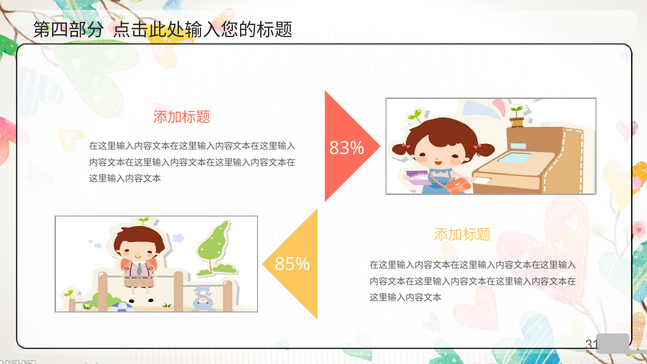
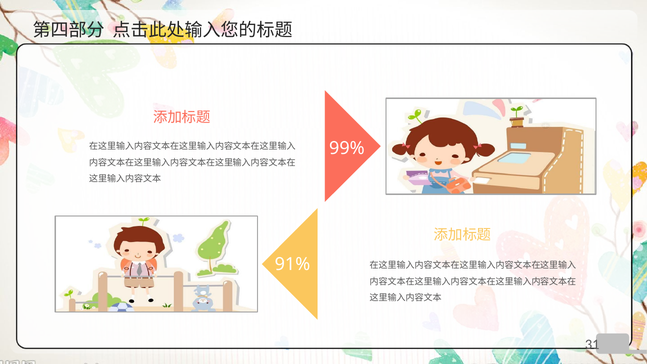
83%: 83% -> 99%
85%: 85% -> 91%
